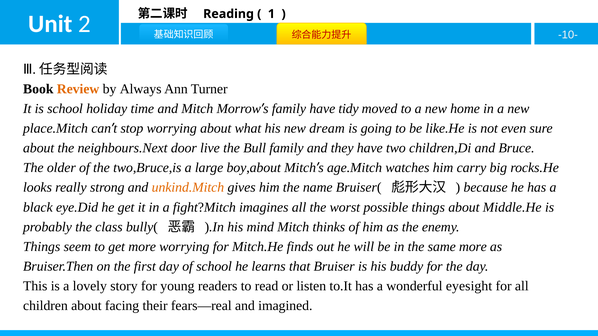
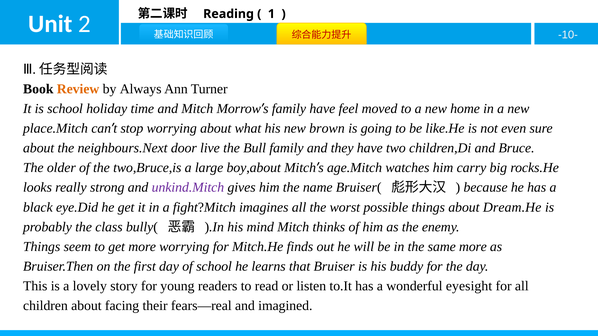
tidy: tidy -> feel
dream: dream -> brown
unkind.Mitch colour: orange -> purple
Middle.He: Middle.He -> Dream.He
